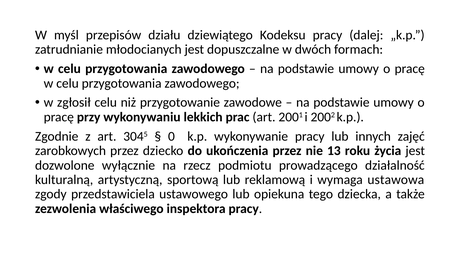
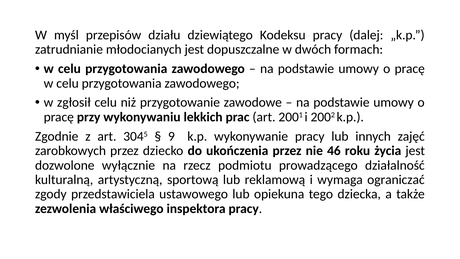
0: 0 -> 9
13: 13 -> 46
ustawowa: ustawowa -> ograniczać
